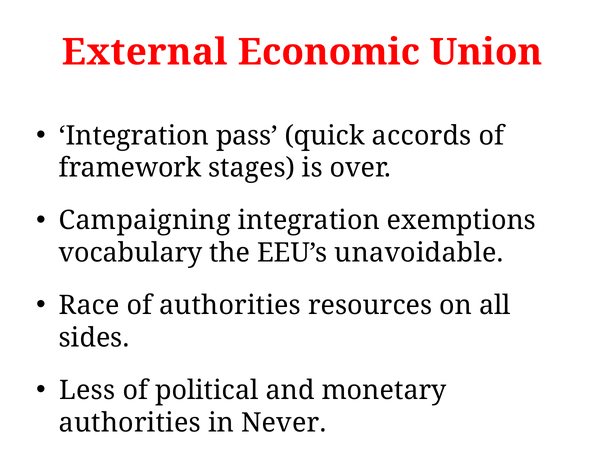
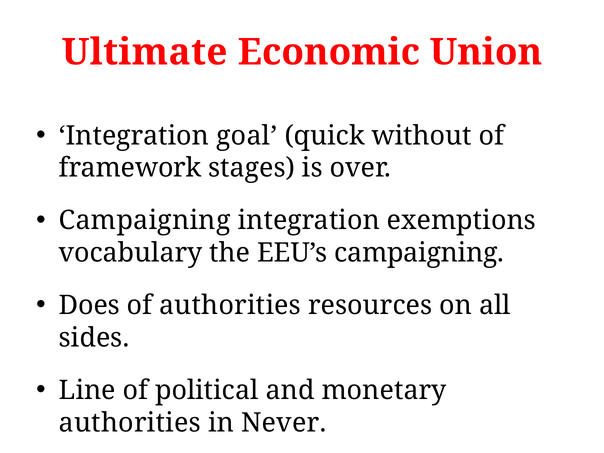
External: External -> Ultimate
pass: pass -> goal
accords: accords -> without
EEU’s unavoidable: unavoidable -> campaigning
Race: Race -> Does
Less: Less -> Line
